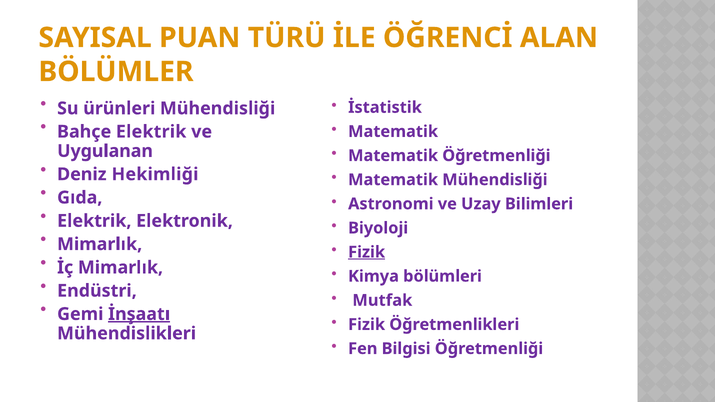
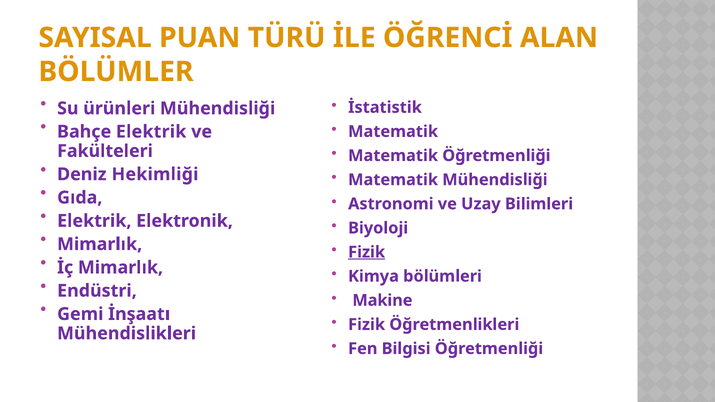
Uygulanan: Uygulanan -> Fakülteleri
Mutfak: Mutfak -> Makine
İnşaatı underline: present -> none
